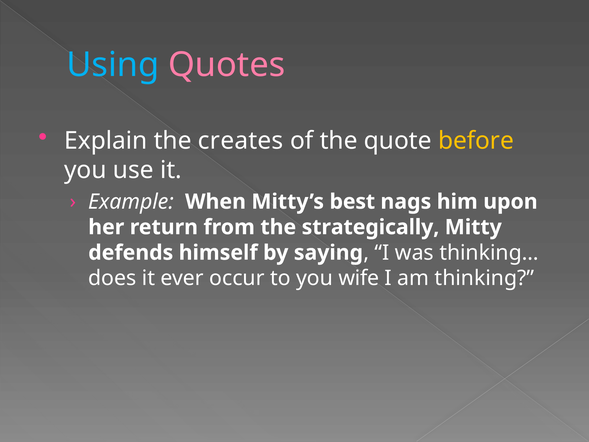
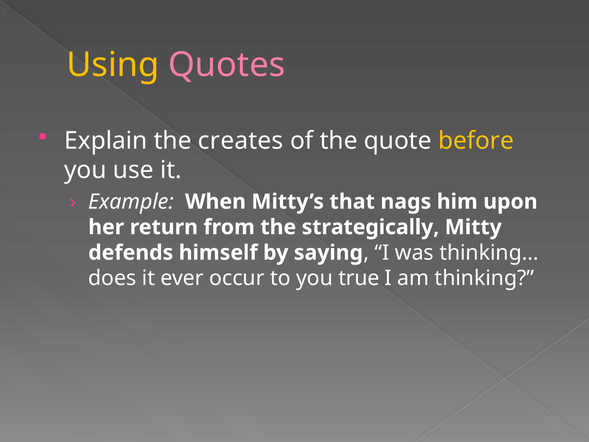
Using colour: light blue -> yellow
best: best -> that
wife: wife -> true
